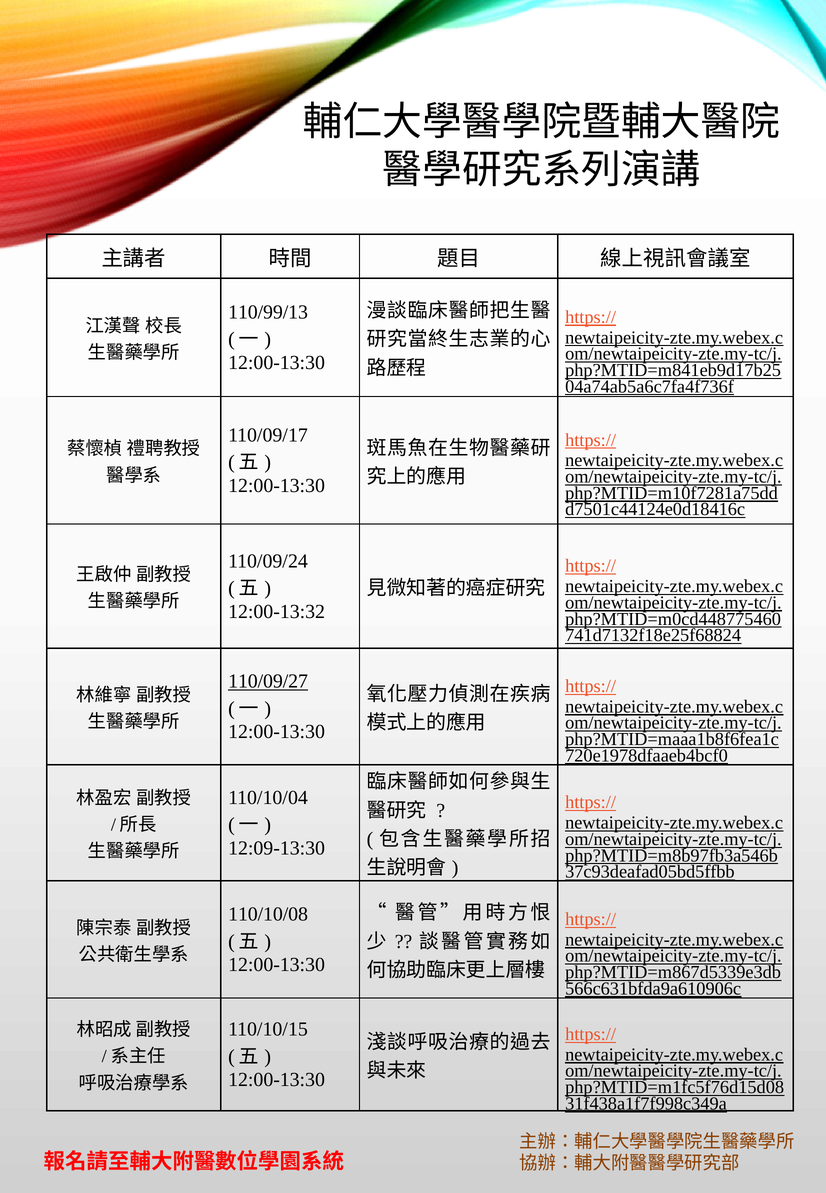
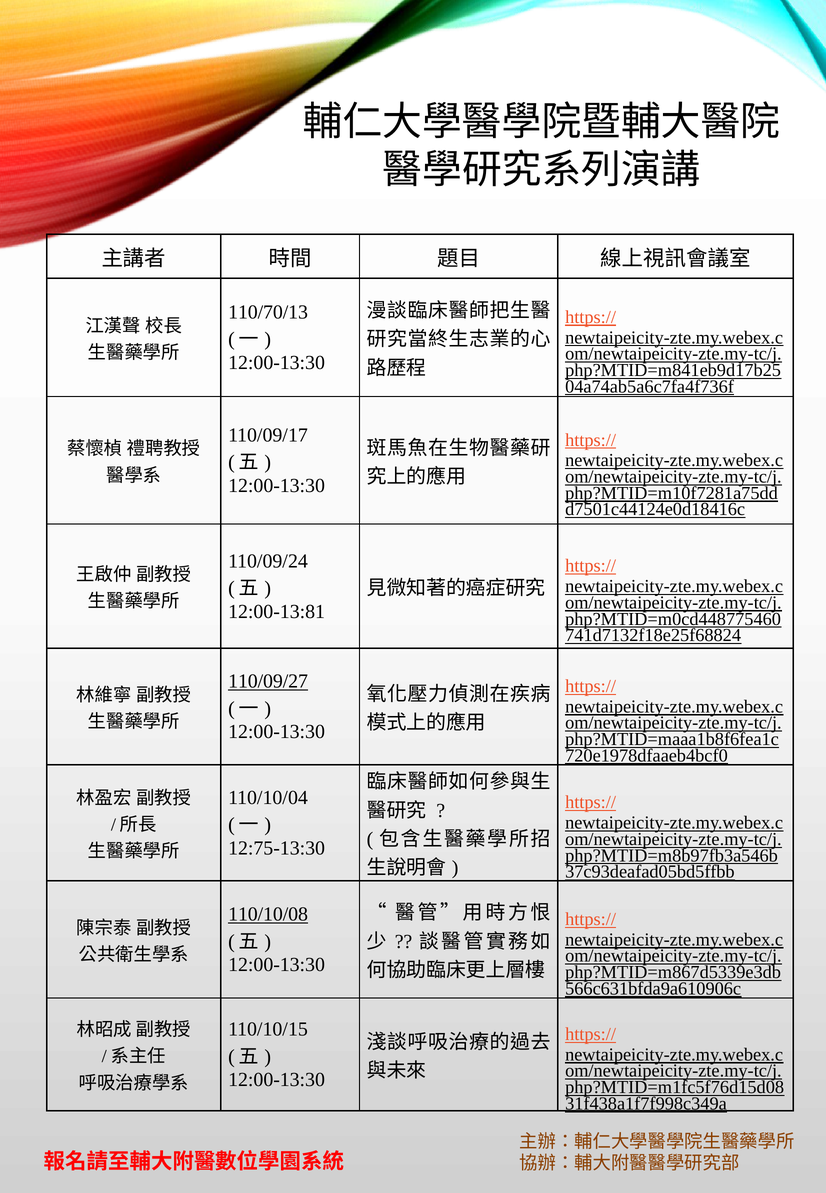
110/99/13: 110/99/13 -> 110/70/13
12:00-13:32: 12:00-13:32 -> 12:00-13:81
12:09-13:30: 12:09-13:30 -> 12:75-13:30
110/10/08 underline: none -> present
